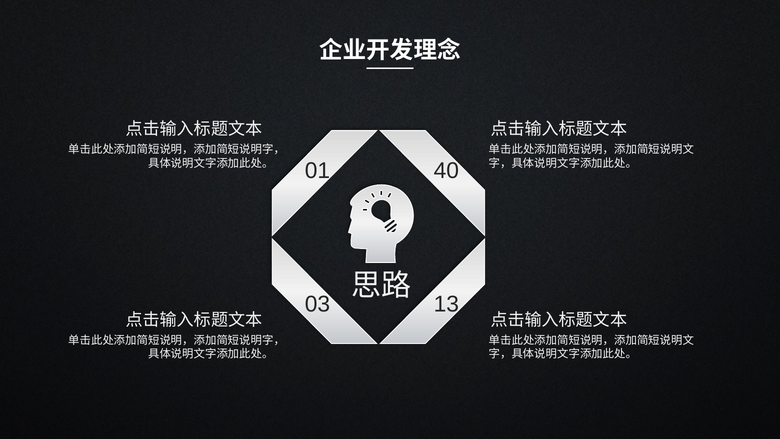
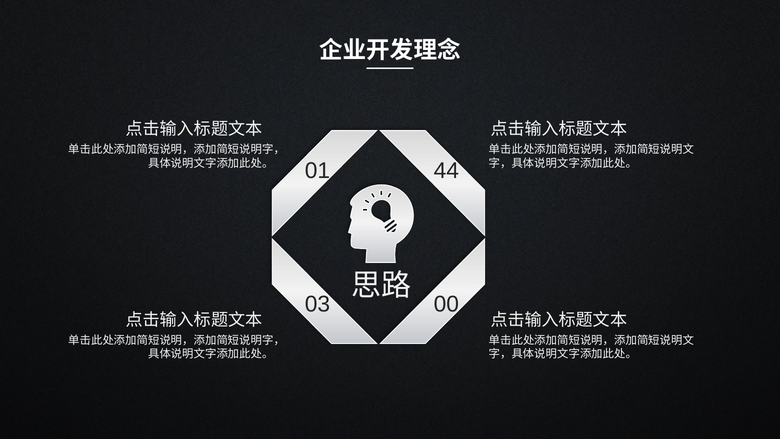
40: 40 -> 44
13: 13 -> 00
